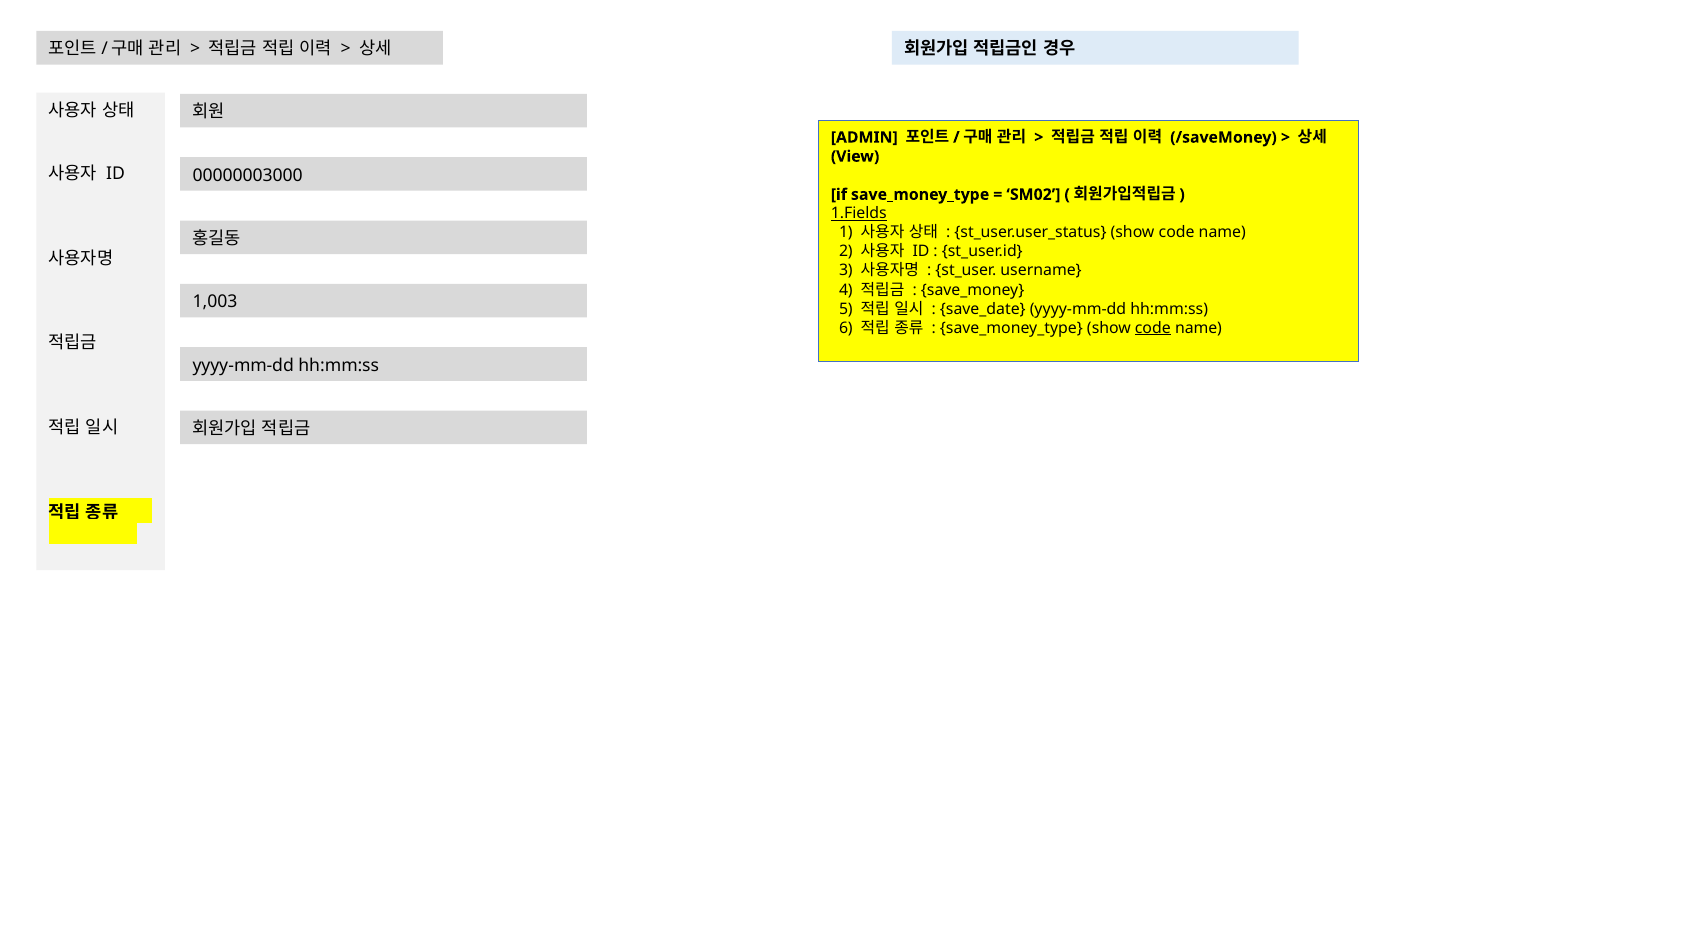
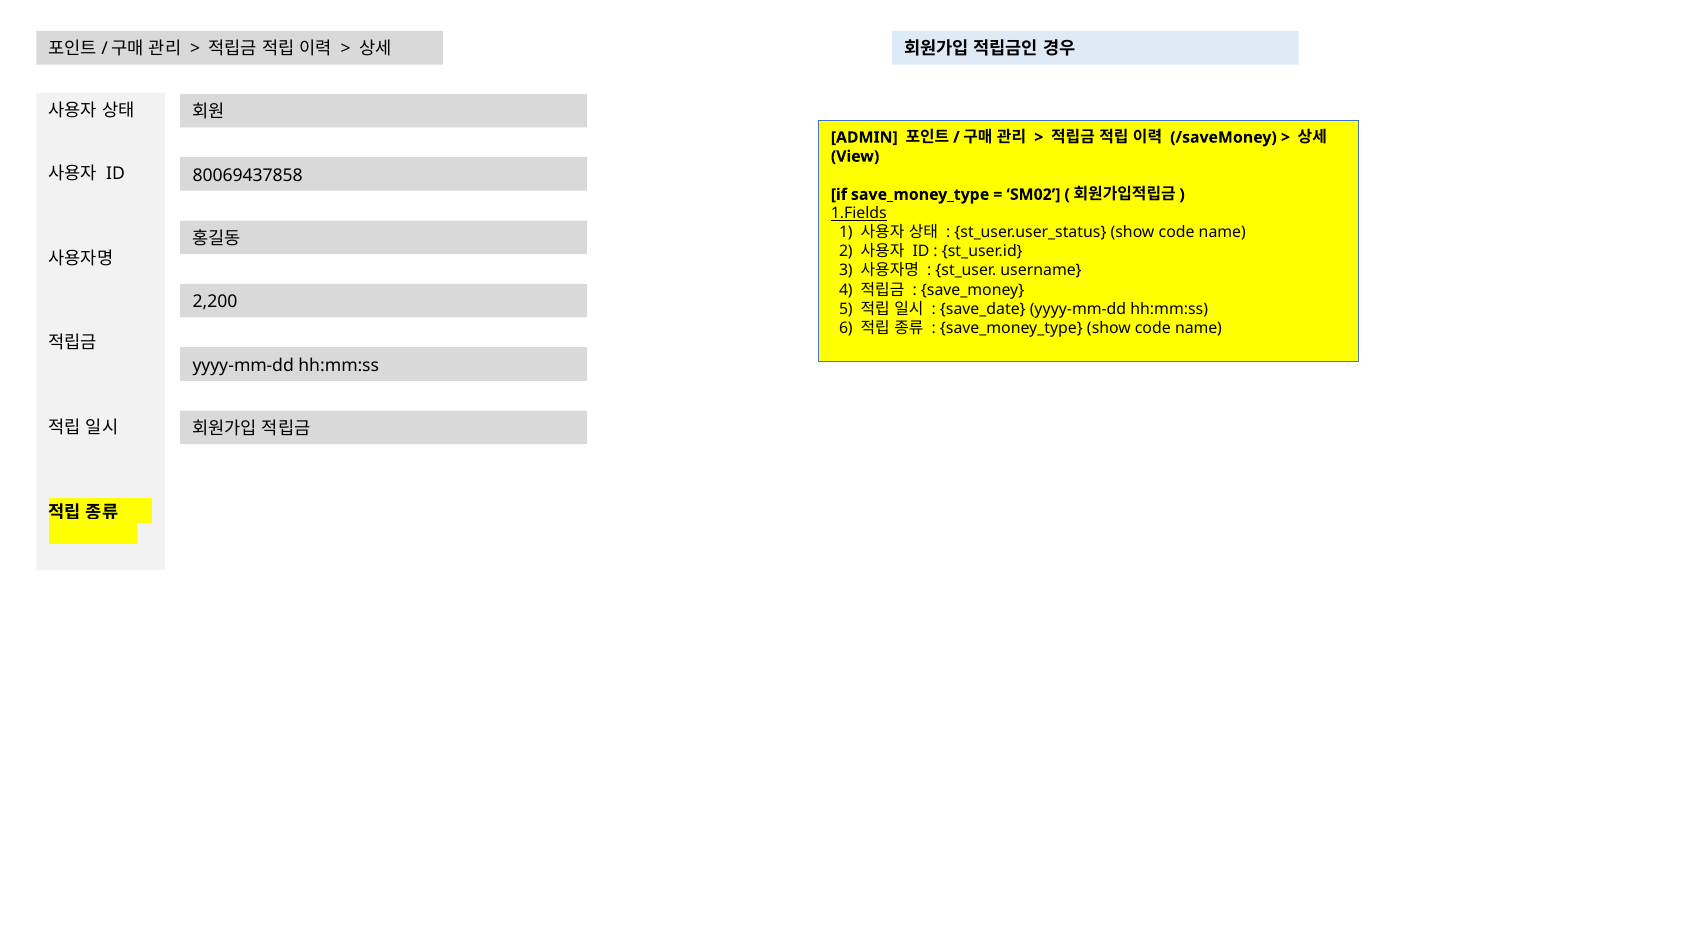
00000003000: 00000003000 -> 80069437858
1,003: 1,003 -> 2,200
code at (1153, 328) underline: present -> none
